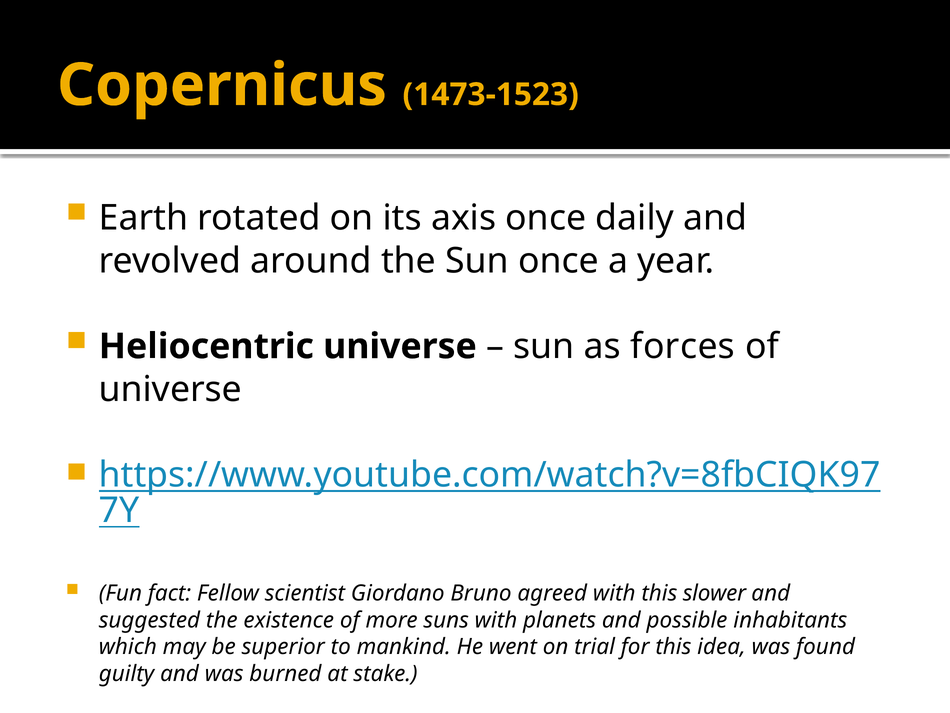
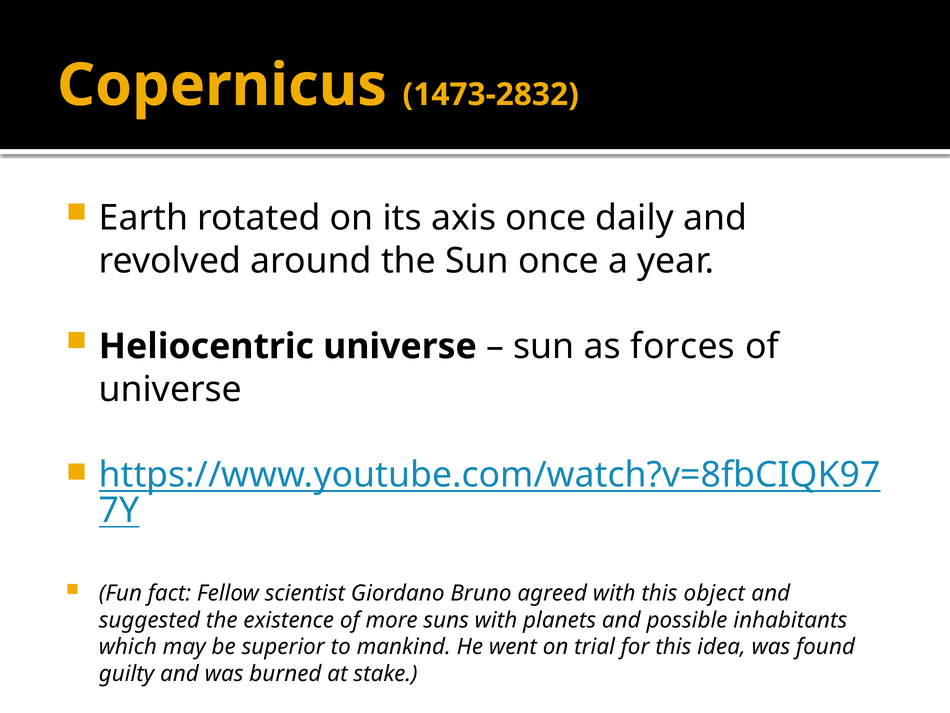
1473-1523: 1473-1523 -> 1473-2832
slower: slower -> object
